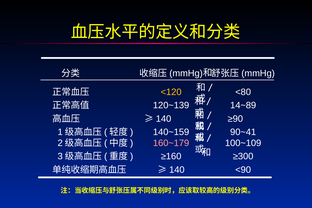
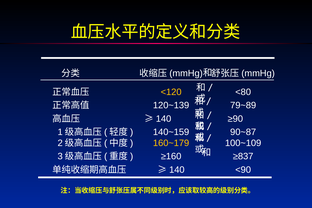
14~89: 14~89 -> 79~89
90~41: 90~41 -> 90~87
160~179 colour: pink -> yellow
≥300: ≥300 -> ≥837
